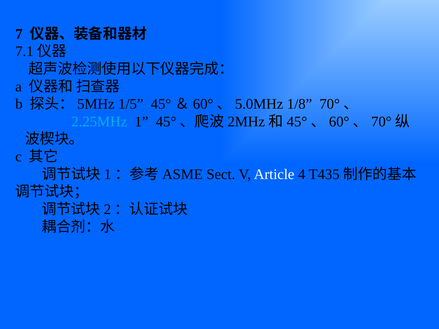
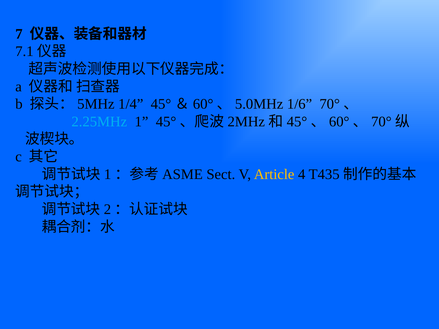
1/5: 1/5 -> 1/4
1/8: 1/8 -> 1/6
Article colour: white -> yellow
